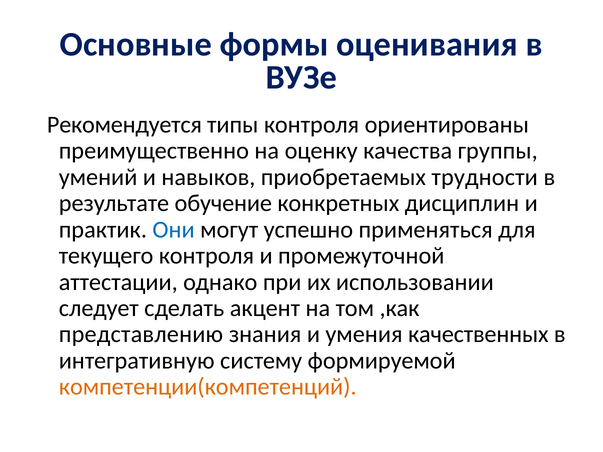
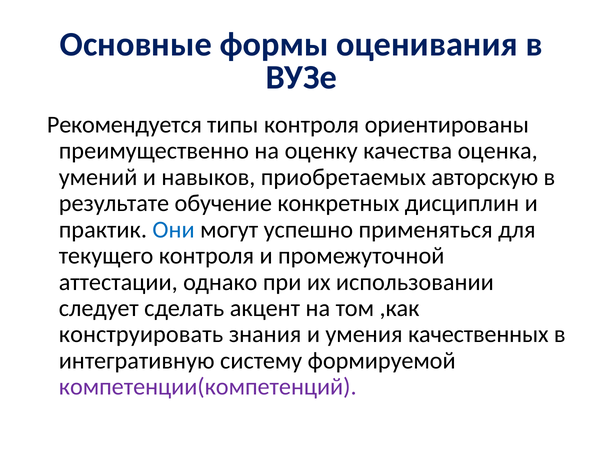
группы: группы -> оценка
трудности: трудности -> авторскую
представлению: представлению -> конструировать
компетенции(компетенций colour: orange -> purple
